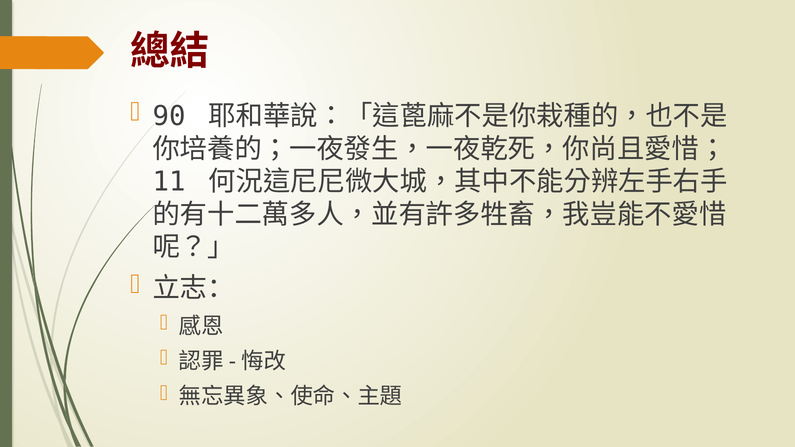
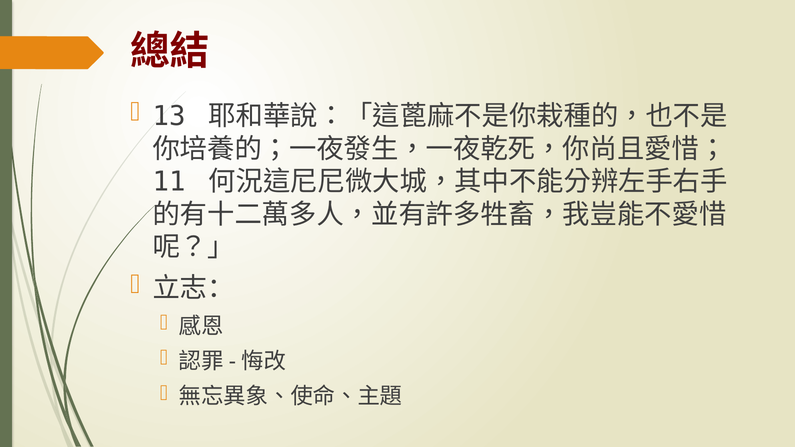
90: 90 -> 13
